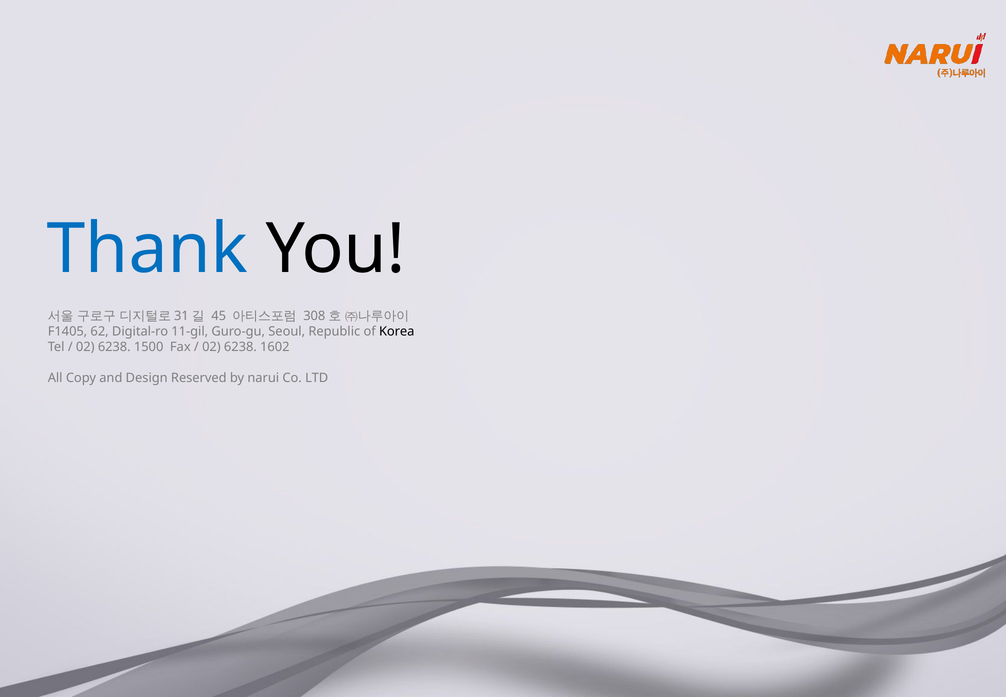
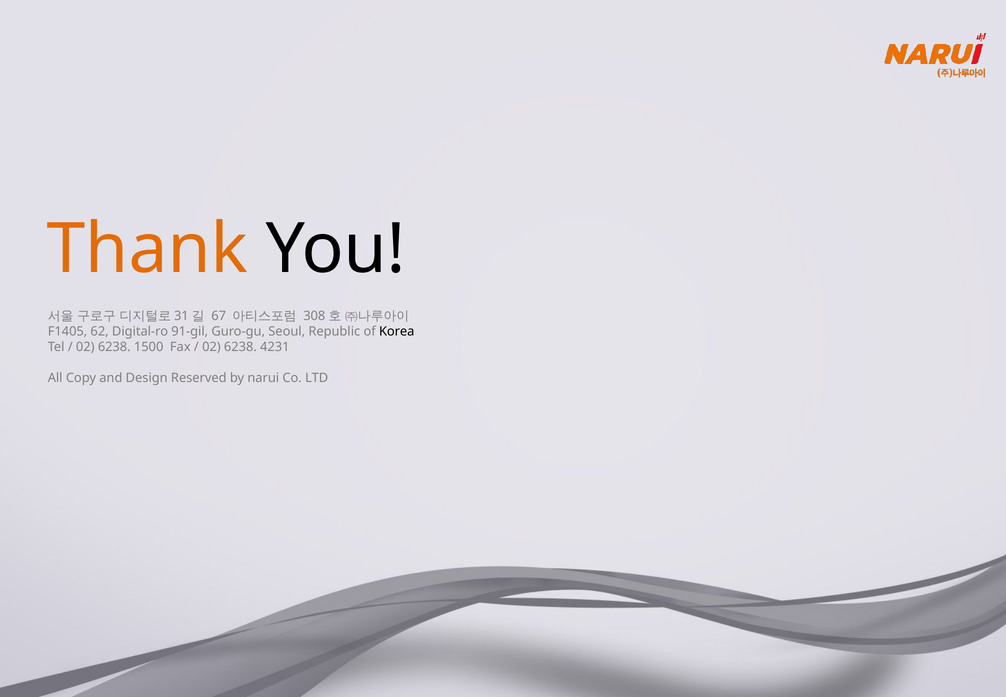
Thank colour: blue -> orange
45: 45 -> 67
11-gil: 11-gil -> 91-gil
1602: 1602 -> 4231
